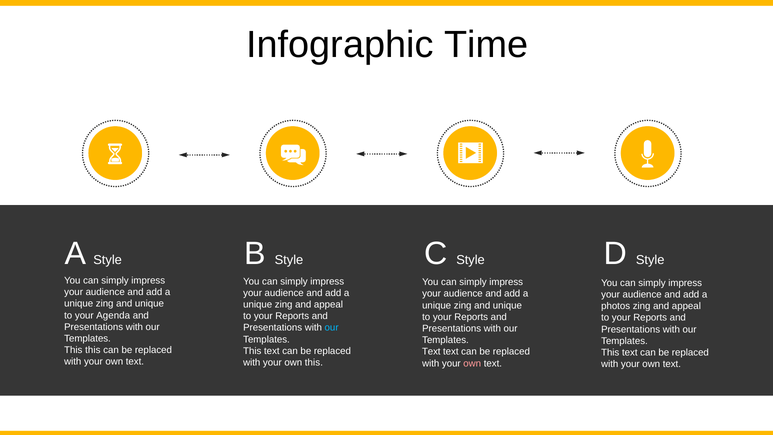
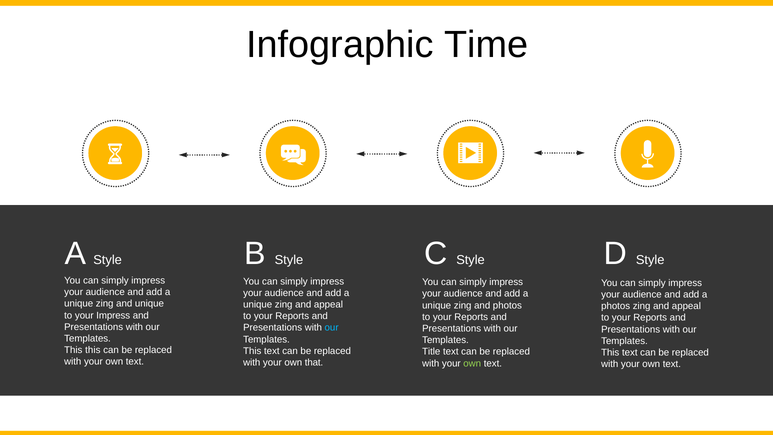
unique at (507, 305): unique -> photos
your Agenda: Agenda -> Impress
Text at (431, 352): Text -> Title
own this: this -> that
own at (472, 363) colour: pink -> light green
